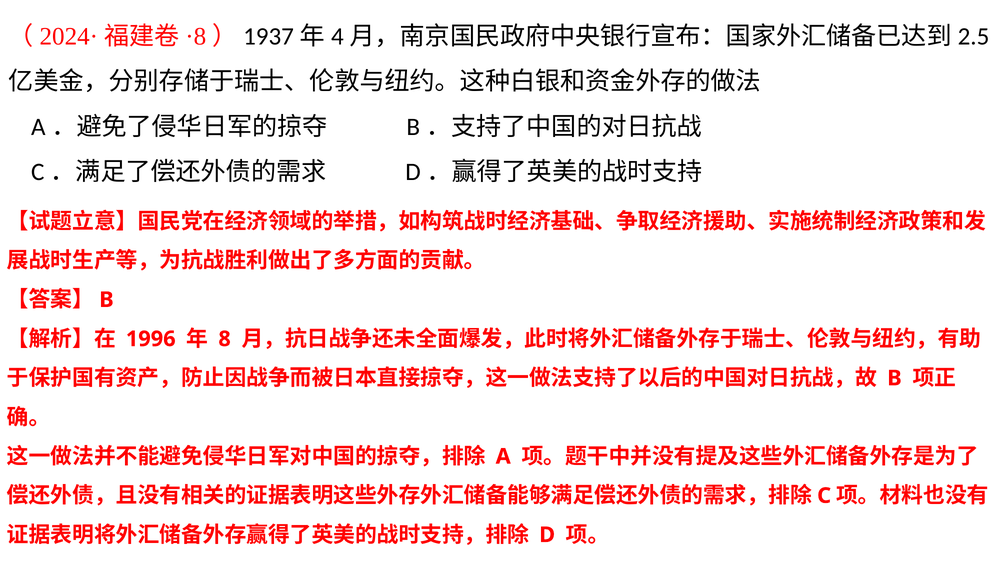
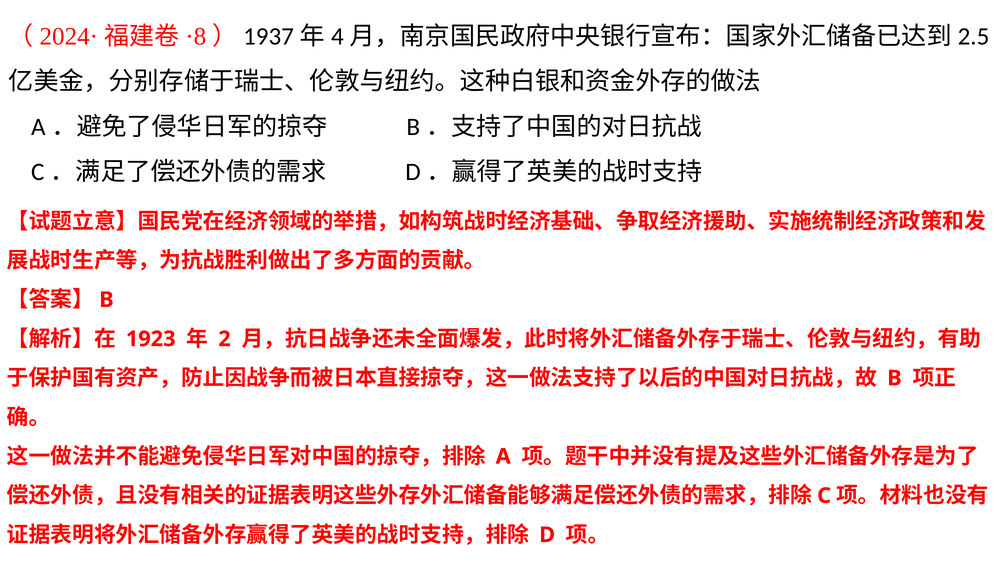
1996: 1996 -> 1923
8: 8 -> 2
